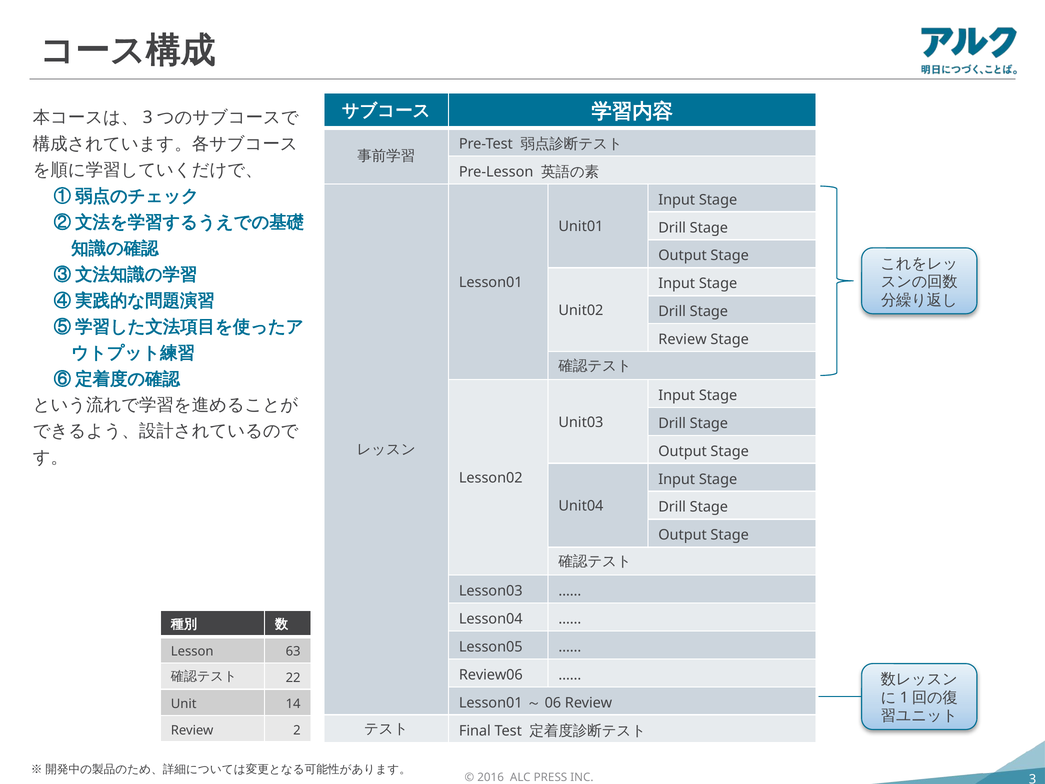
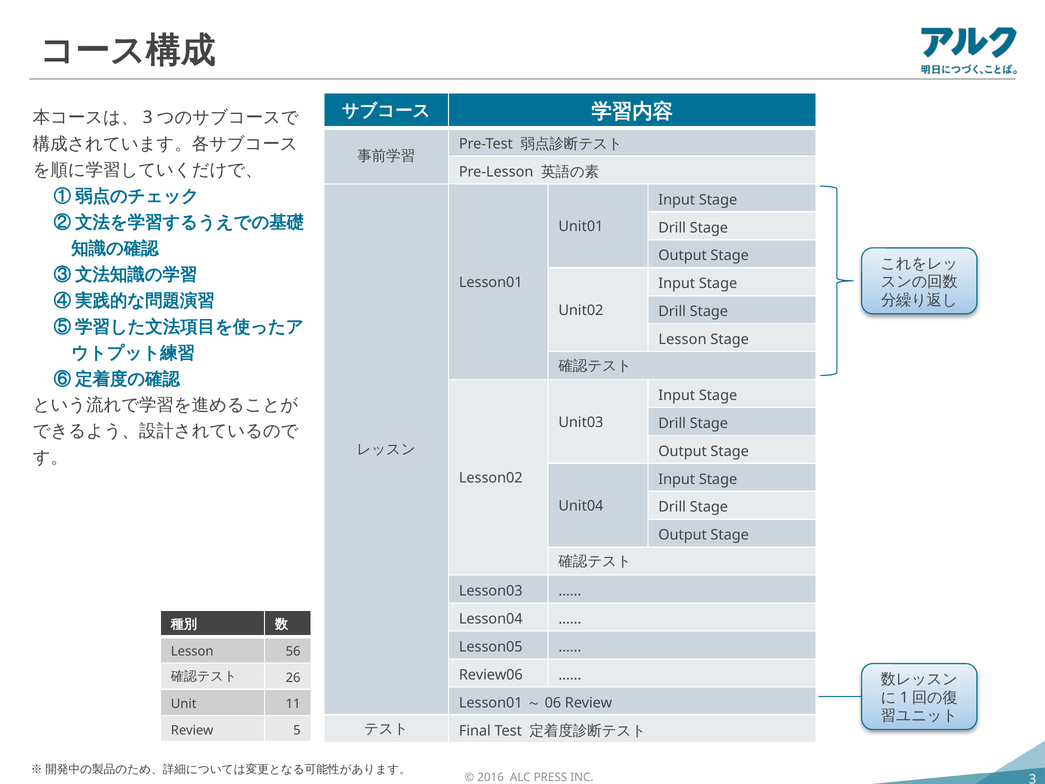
Review at (683, 339): Review -> Lesson
63: 63 -> 56
22: 22 -> 26
14: 14 -> 11
2: 2 -> 5
